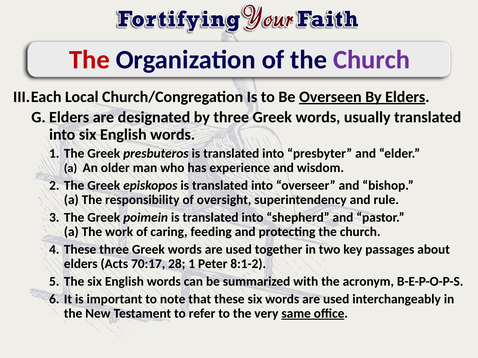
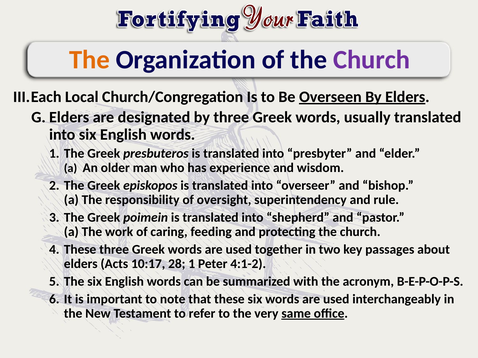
The at (89, 60) colour: red -> orange
70:17: 70:17 -> 10:17
8:1-2: 8:1-2 -> 4:1-2
